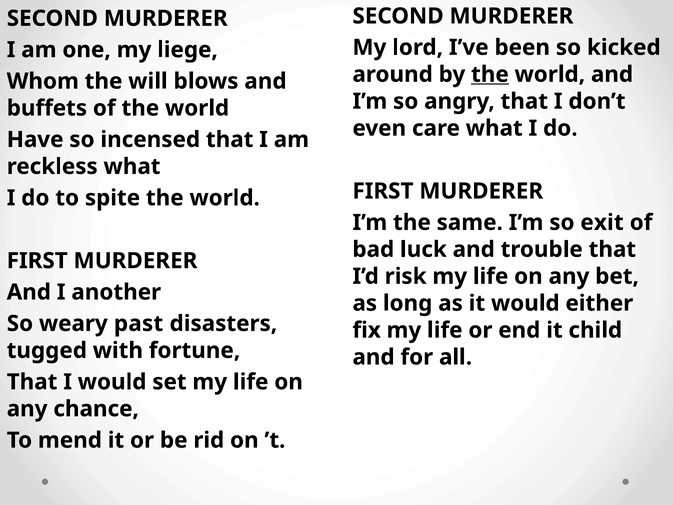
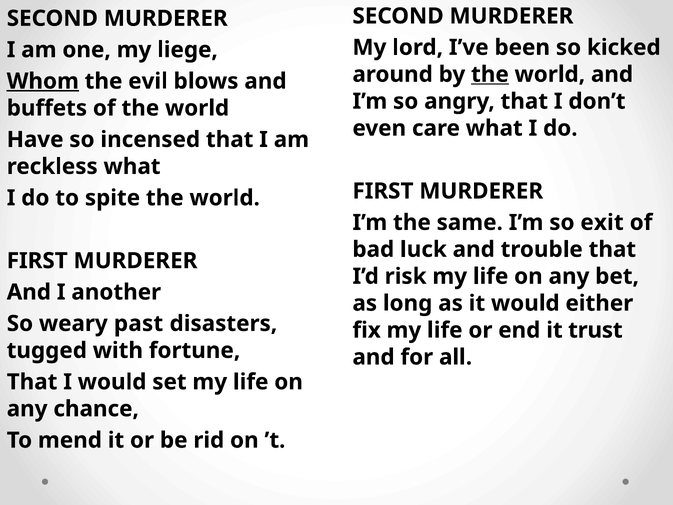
Whom underline: none -> present
will: will -> evil
child: child -> trust
